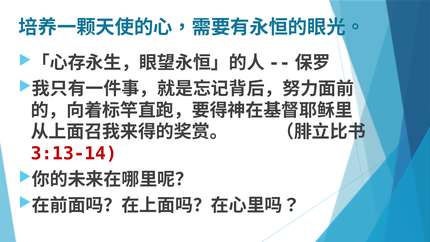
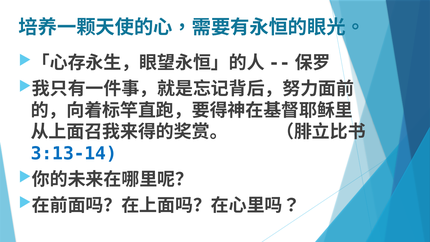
3:13-14 colour: red -> blue
